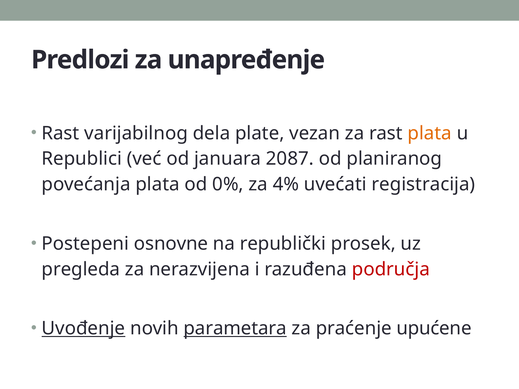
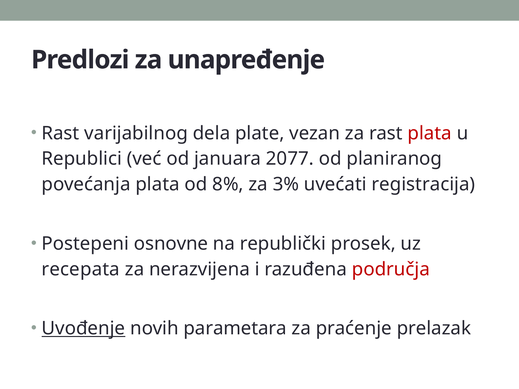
plata at (430, 133) colour: orange -> red
2087: 2087 -> 2077
0%: 0% -> 8%
4%: 4% -> 3%
pregleda: pregleda -> recepata
parametara underline: present -> none
upućene: upućene -> prelazak
